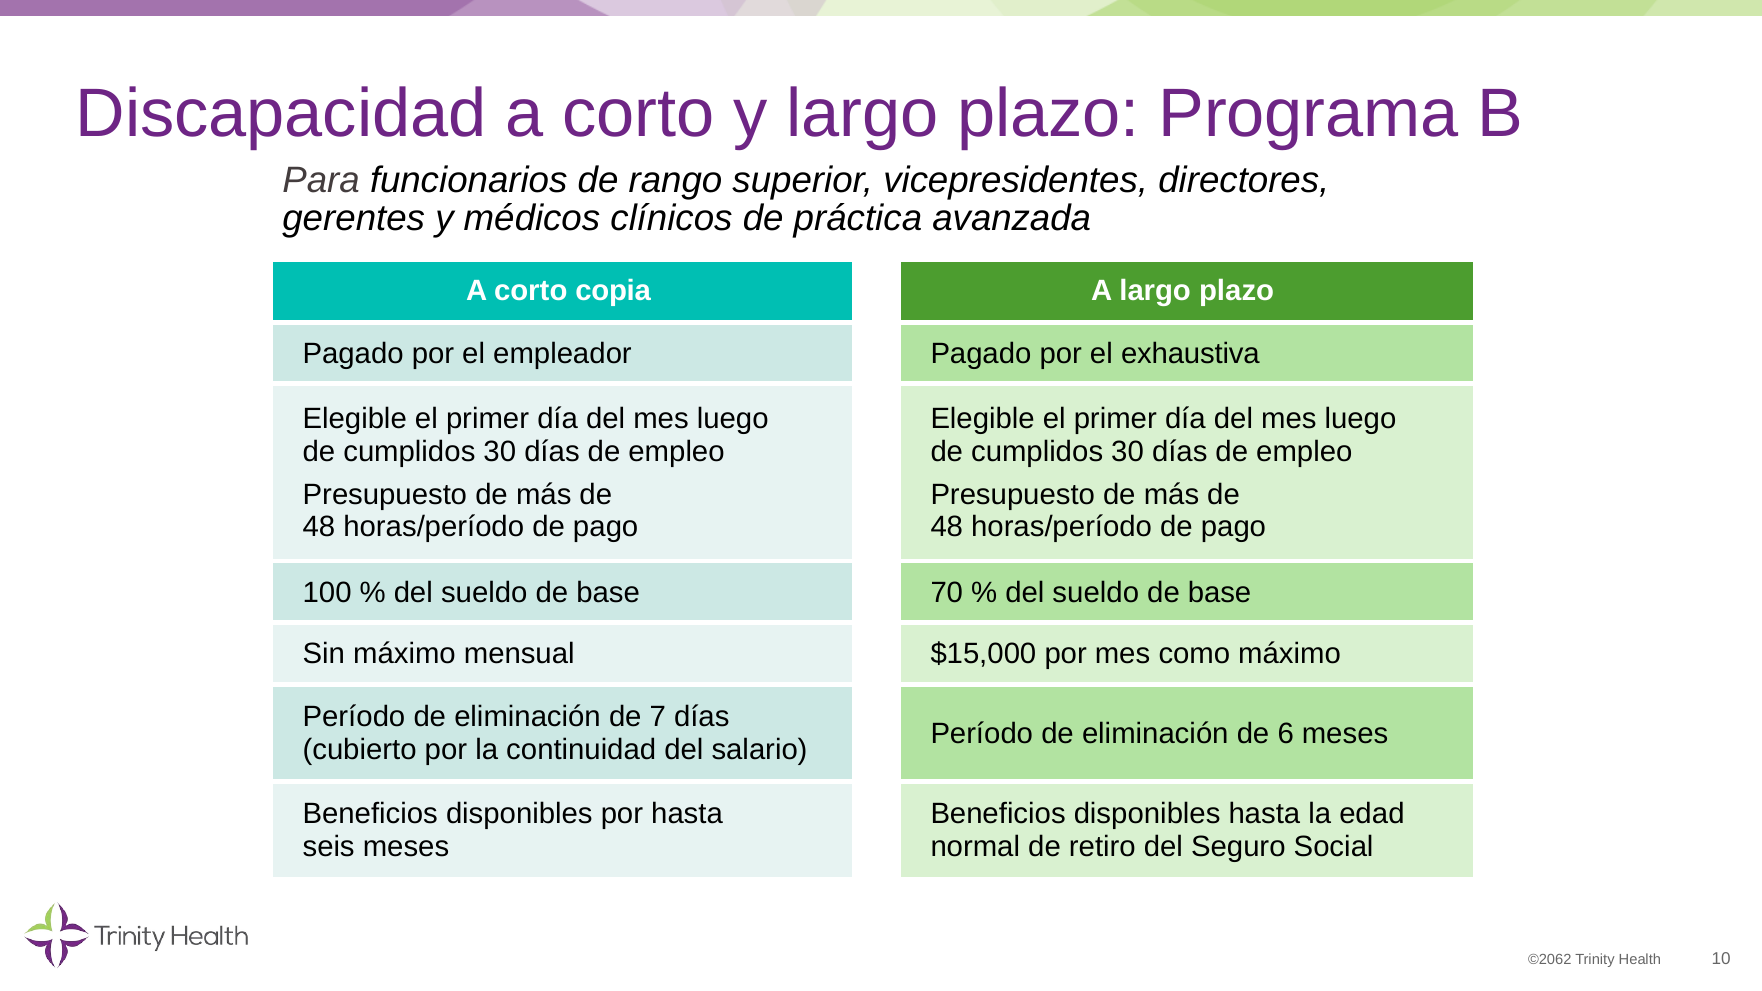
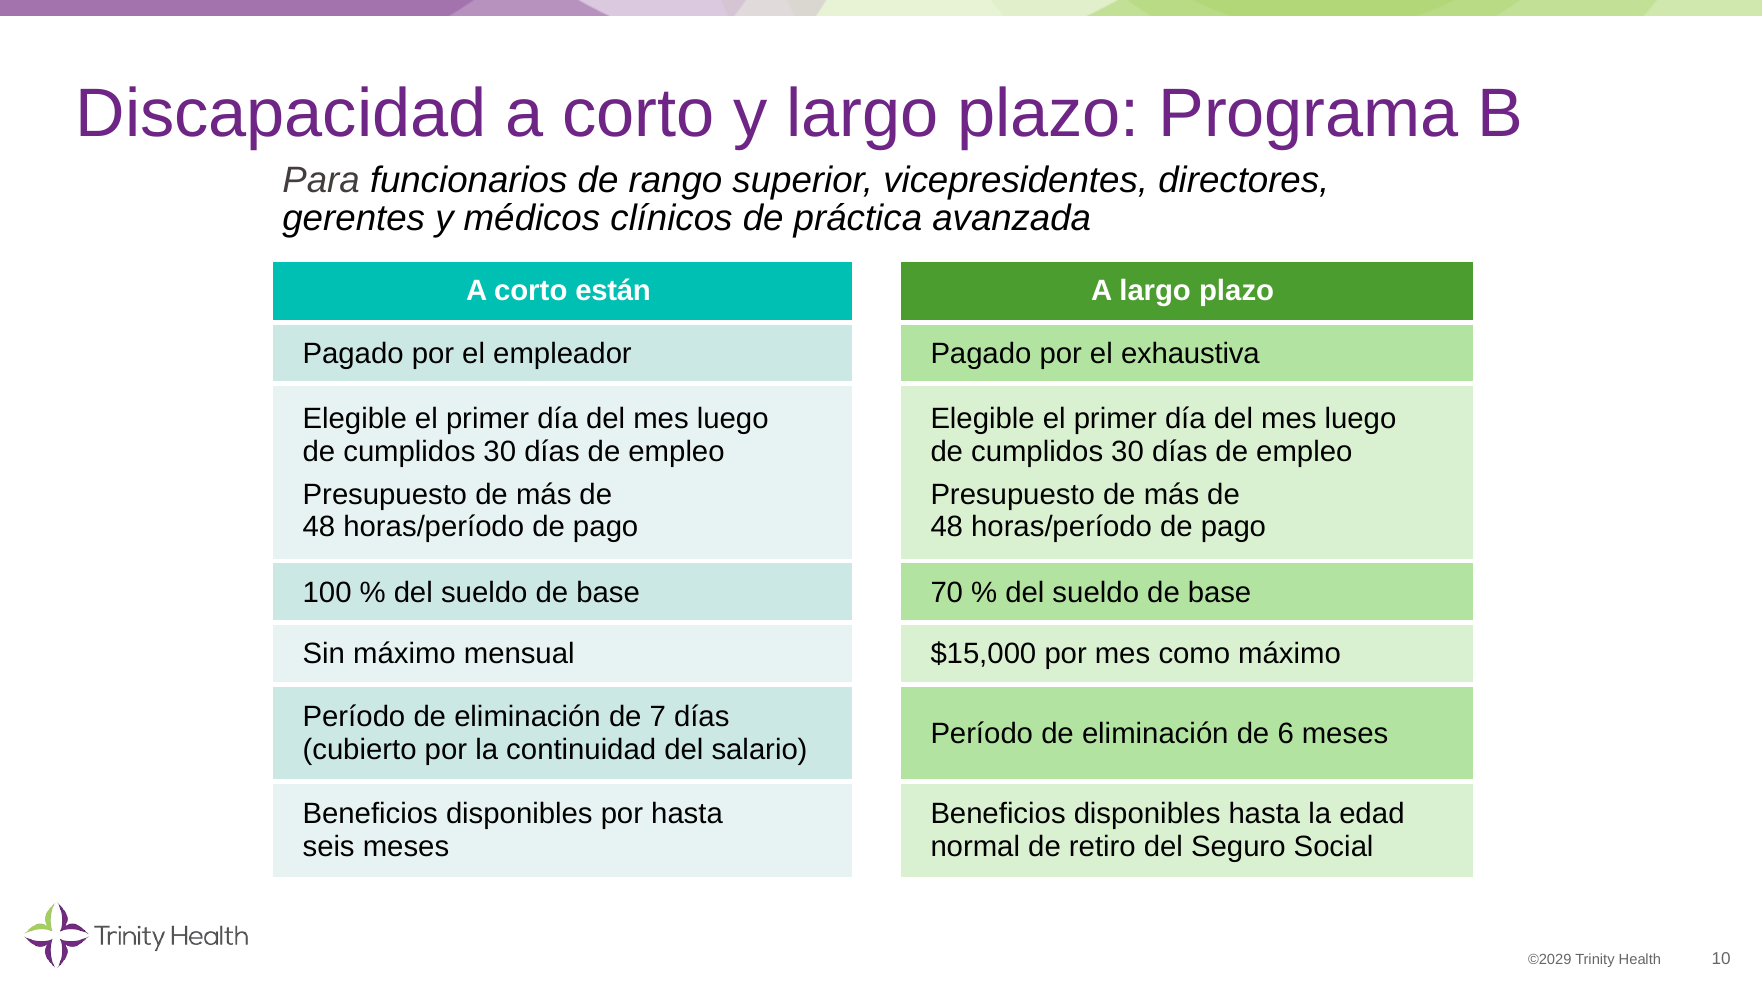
copia: copia -> están
©2062: ©2062 -> ©2029
